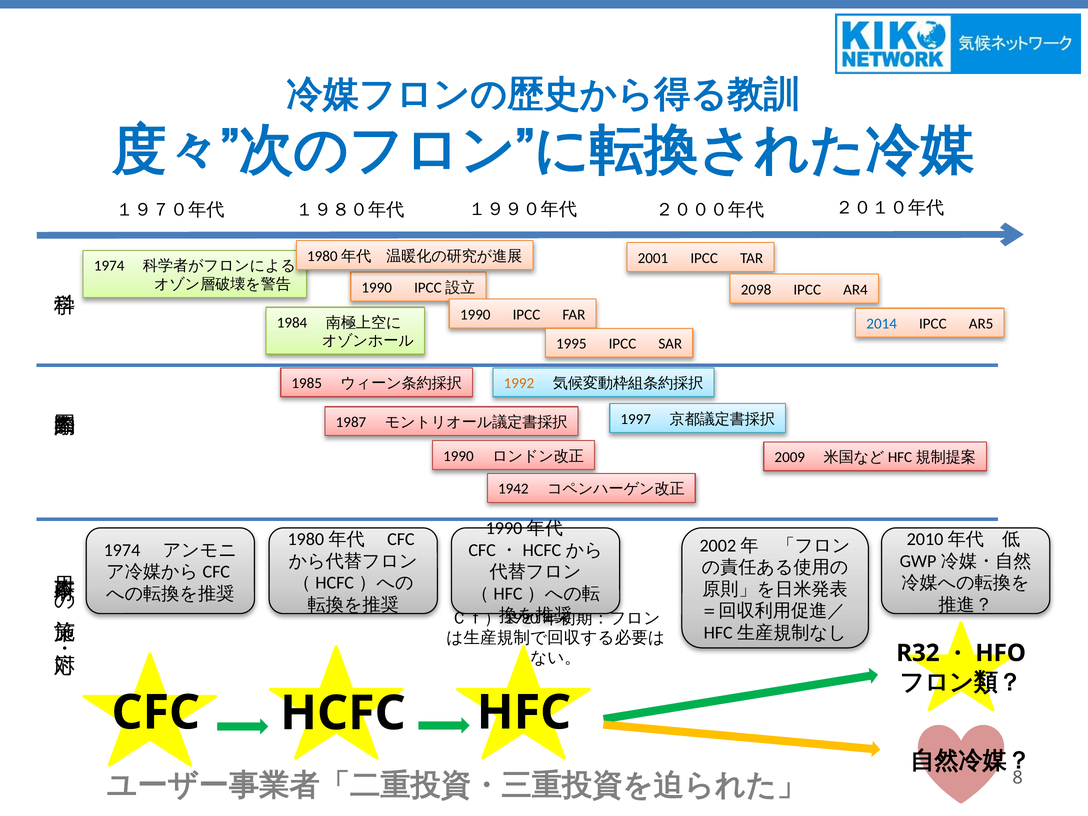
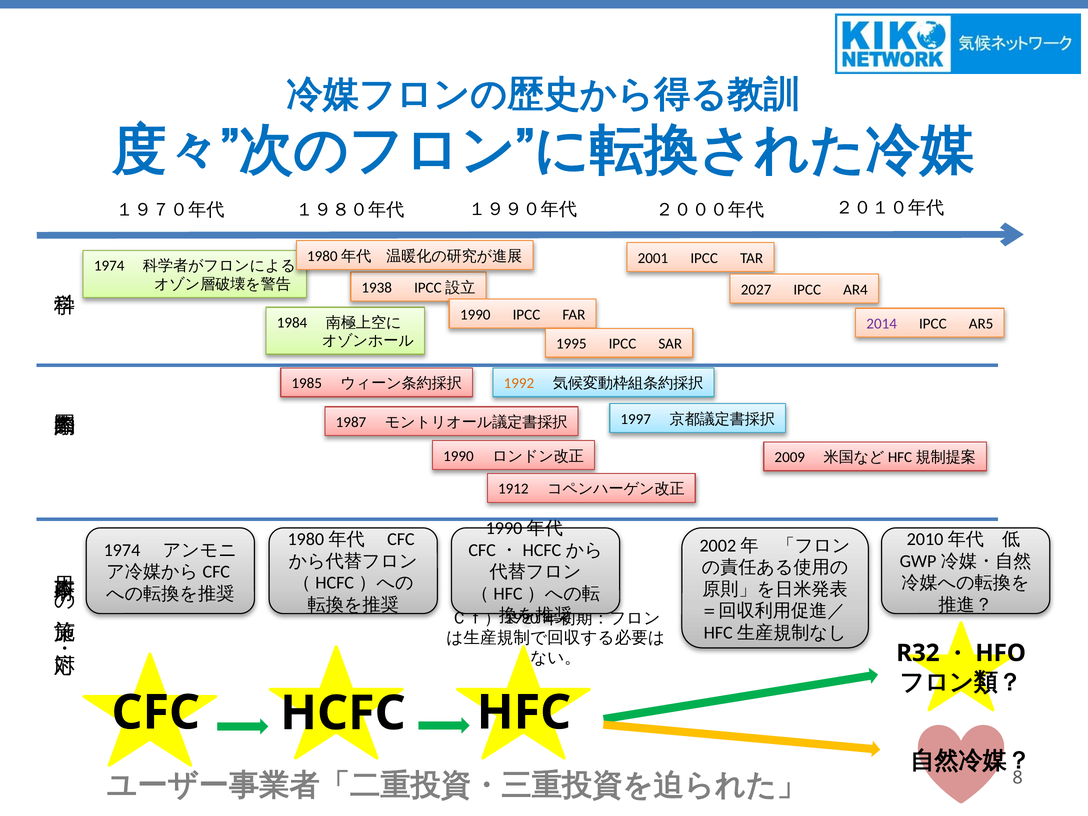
1990 at (377, 288): 1990 -> 1938
2098: 2098 -> 2027
2014 colour: blue -> purple
1942: 1942 -> 1912
